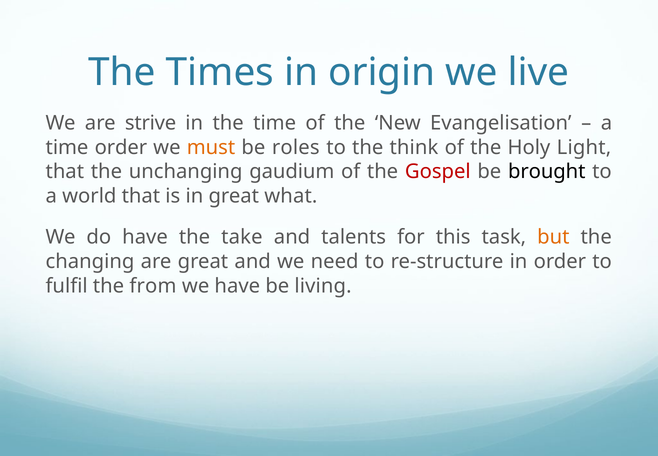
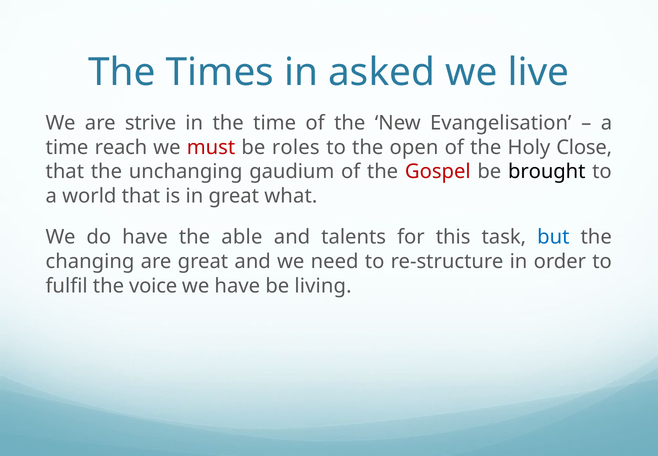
origin: origin -> asked
time order: order -> reach
must colour: orange -> red
think: think -> open
Light: Light -> Close
take: take -> able
but colour: orange -> blue
from: from -> voice
